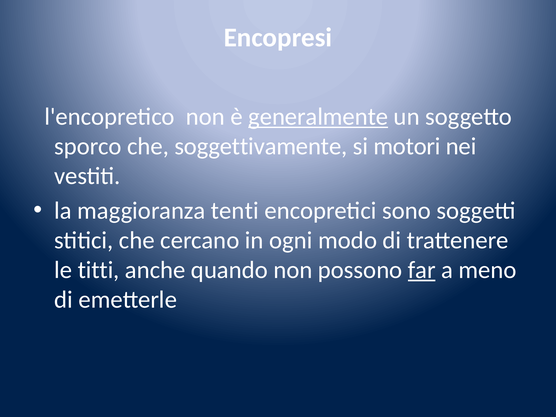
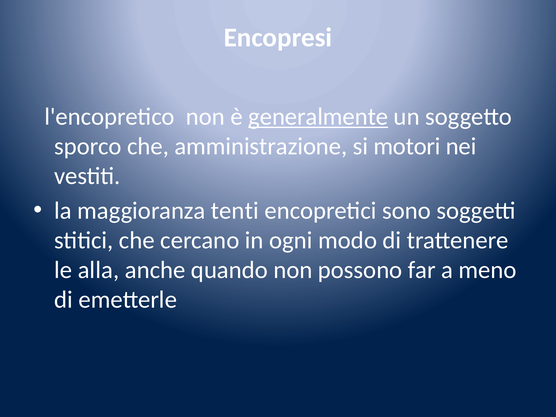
soggettivamente: soggettivamente -> amministrazione
titti: titti -> alla
far underline: present -> none
